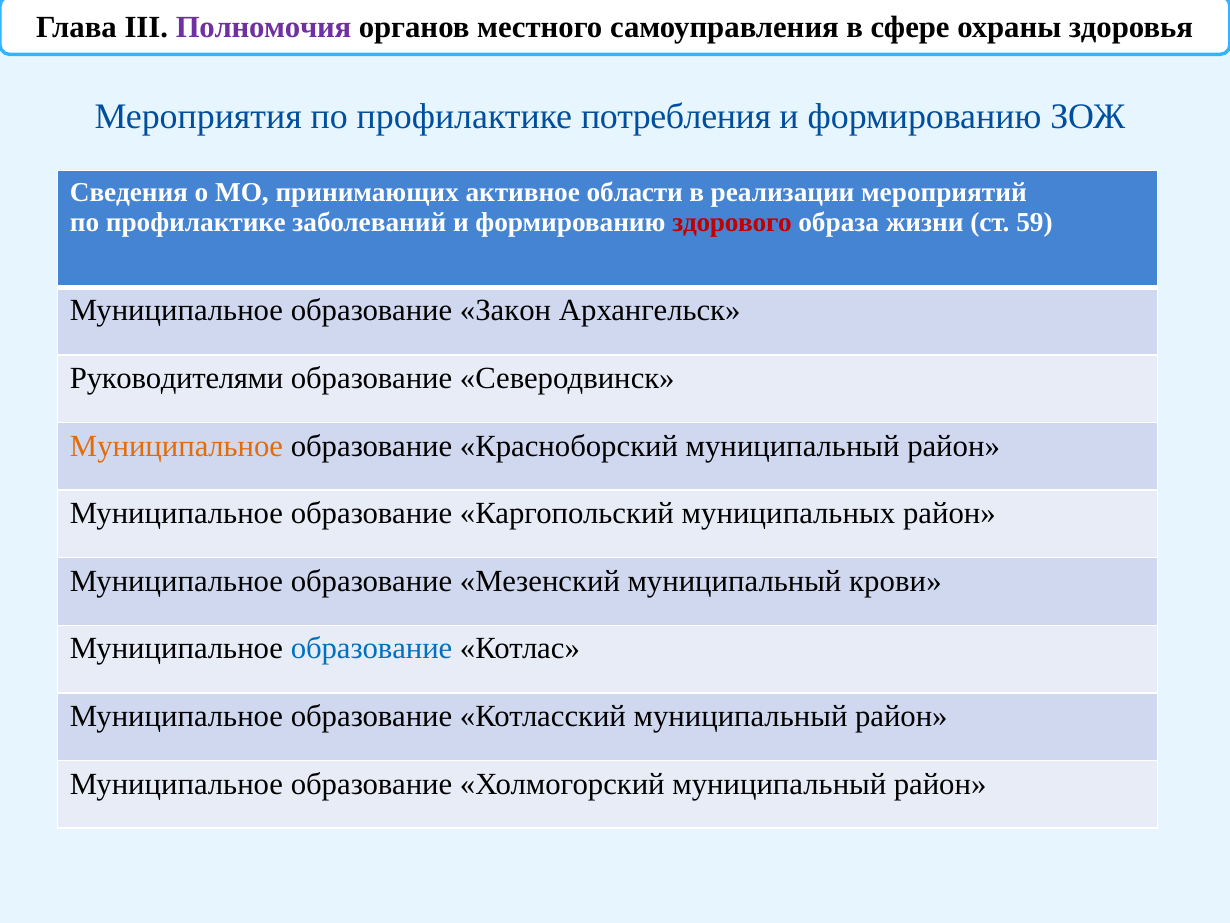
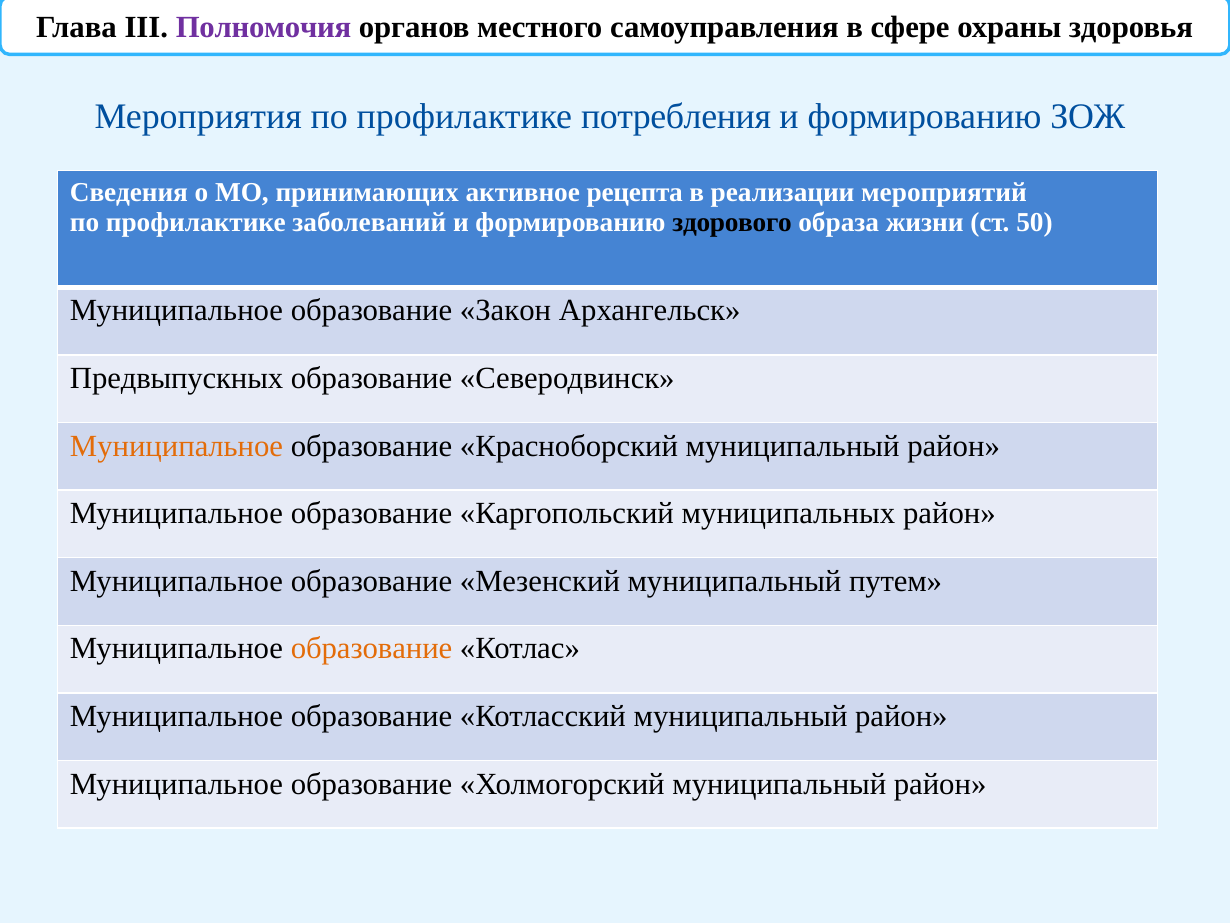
области: области -> рецепта
здорового colour: red -> black
59: 59 -> 50
Руководителями: Руководителями -> Предвыпускных
крови: крови -> путем
образование at (372, 648) colour: blue -> orange
